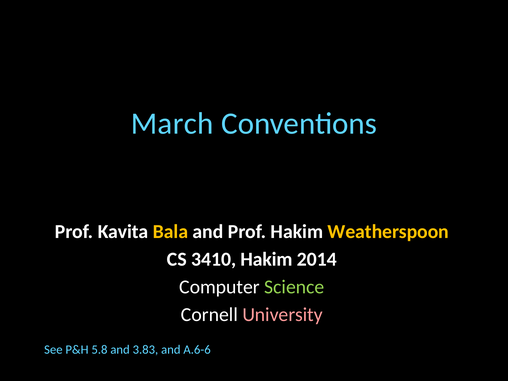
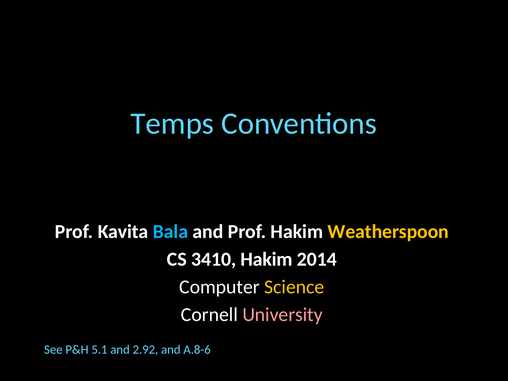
March: March -> Temps
Bala colour: yellow -> light blue
Science colour: light green -> yellow
5.8: 5.8 -> 5.1
3.83: 3.83 -> 2.92
A.6-6: A.6-6 -> A.8-6
